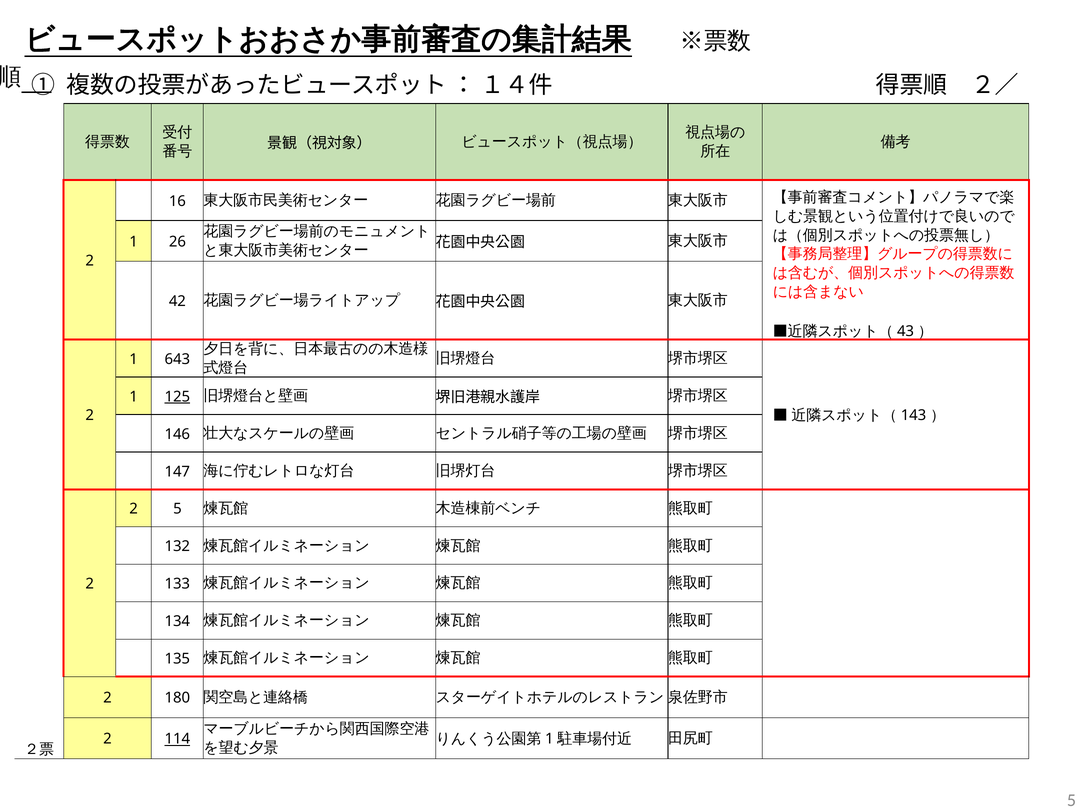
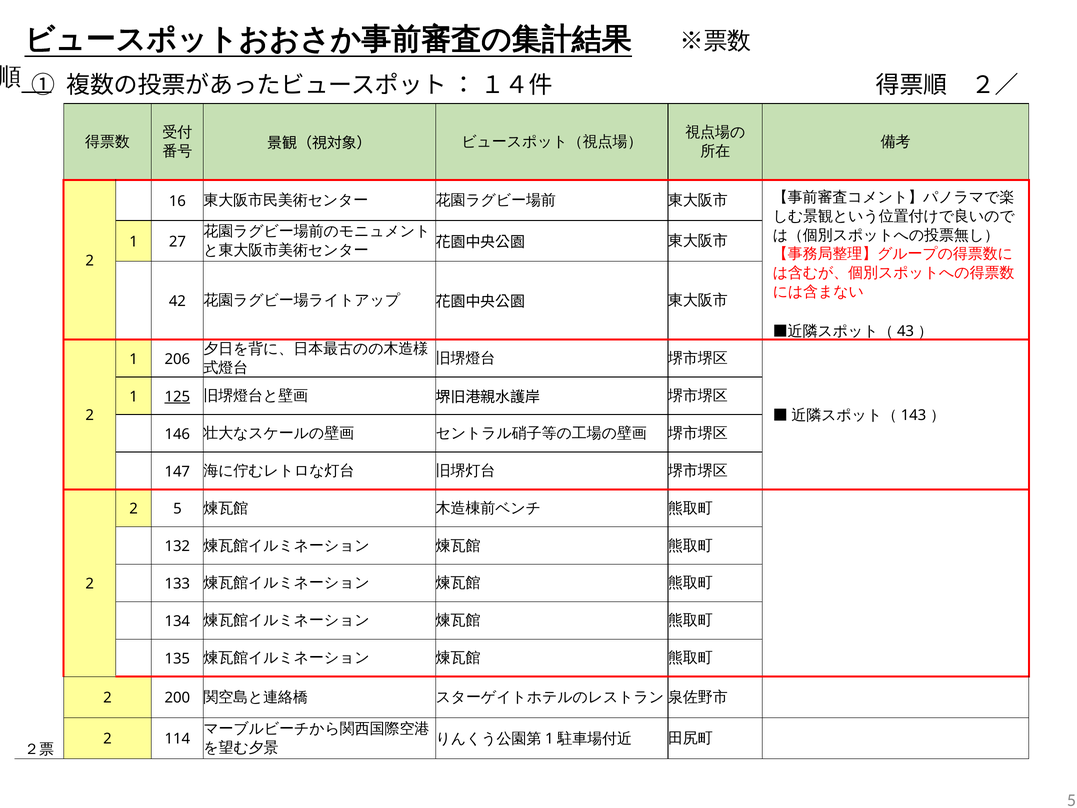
26: 26 -> 27
643: 643 -> 206
180: 180 -> 200
114 underline: present -> none
